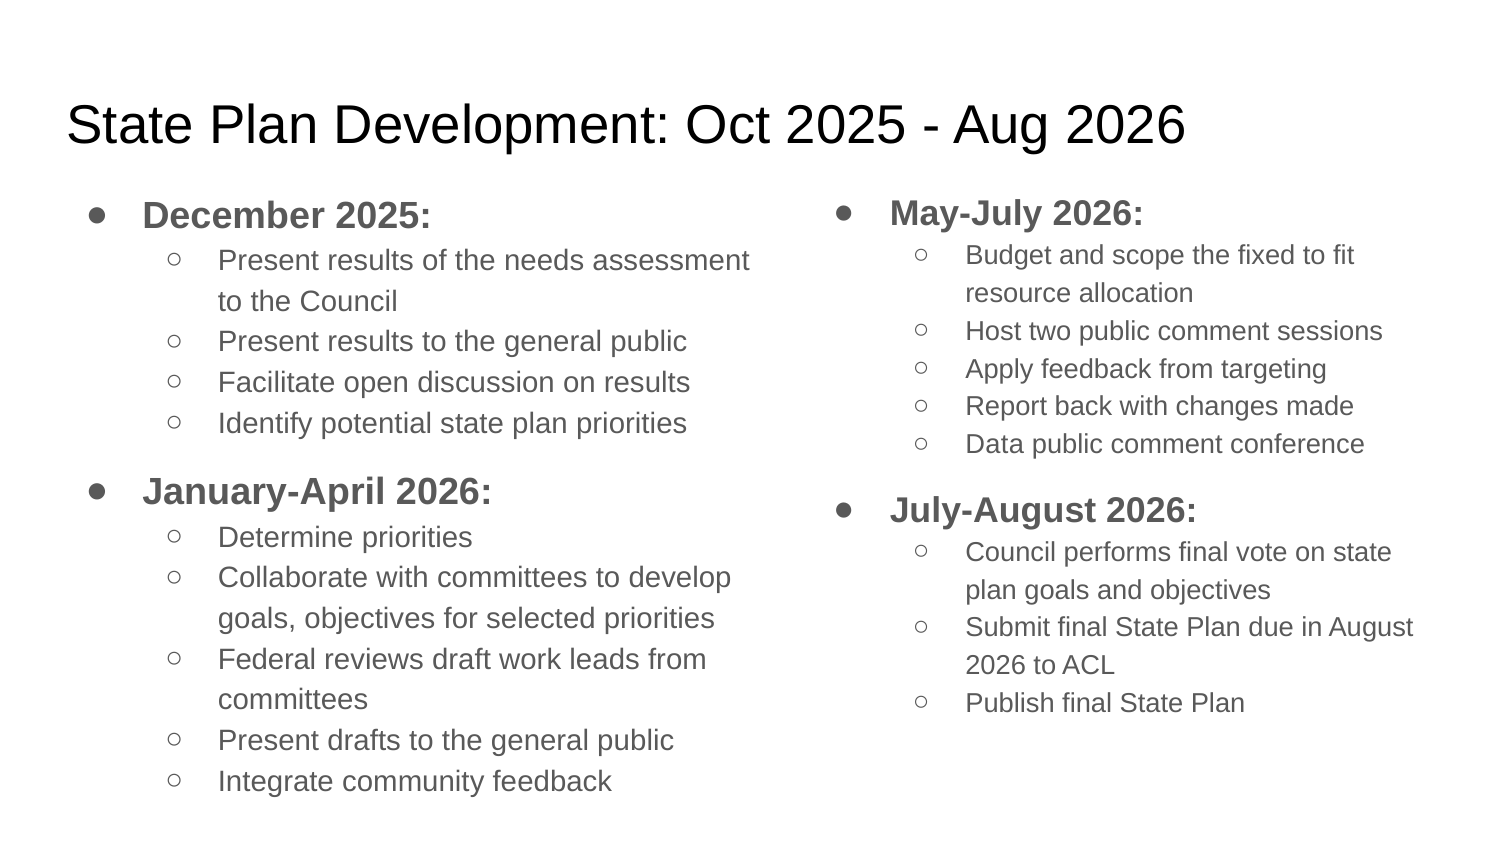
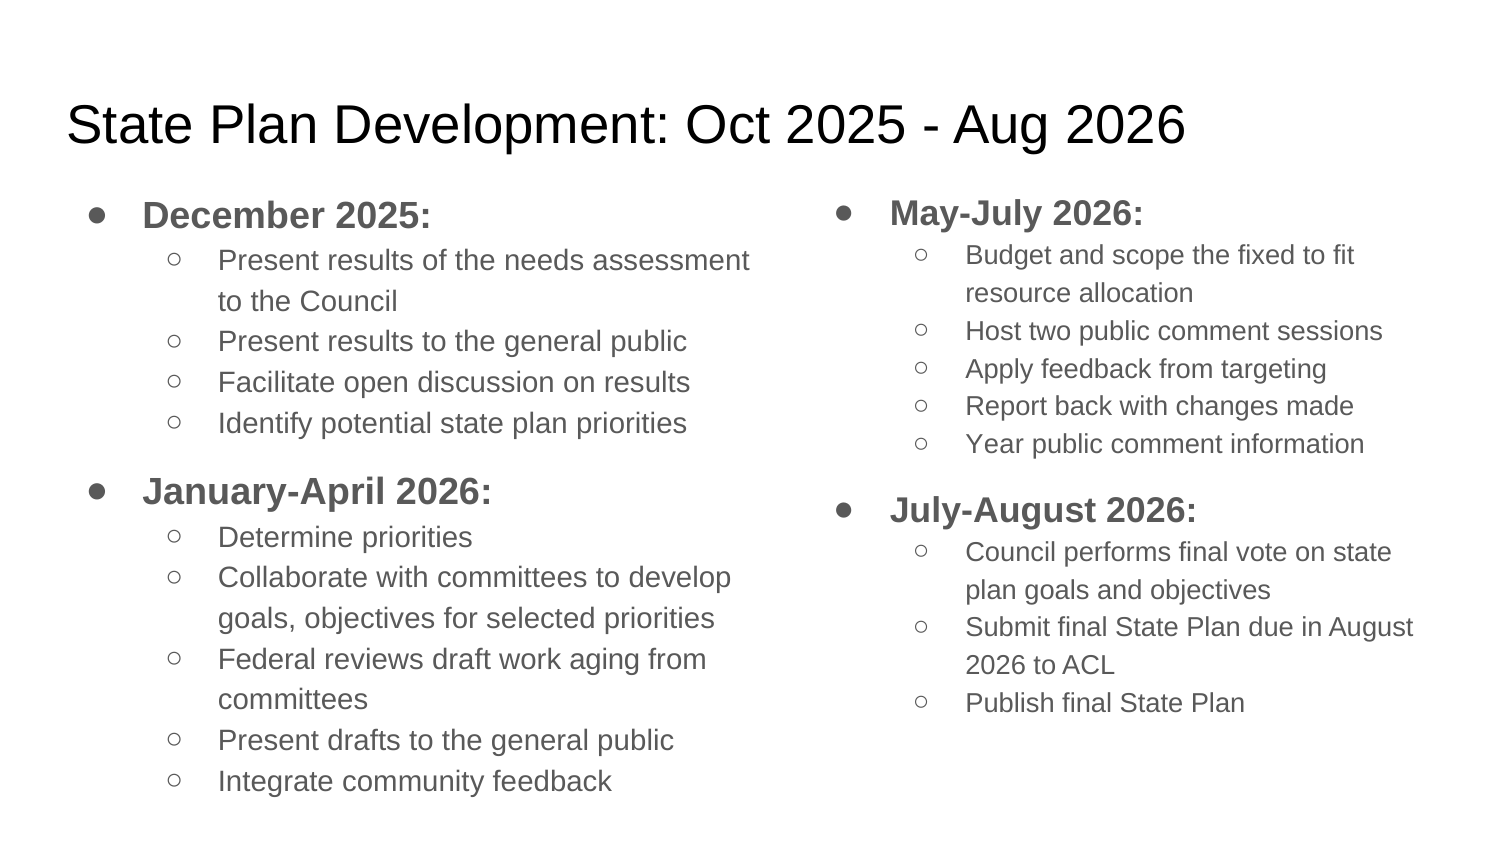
Data: Data -> Year
conference: conference -> information
leads: leads -> aging
